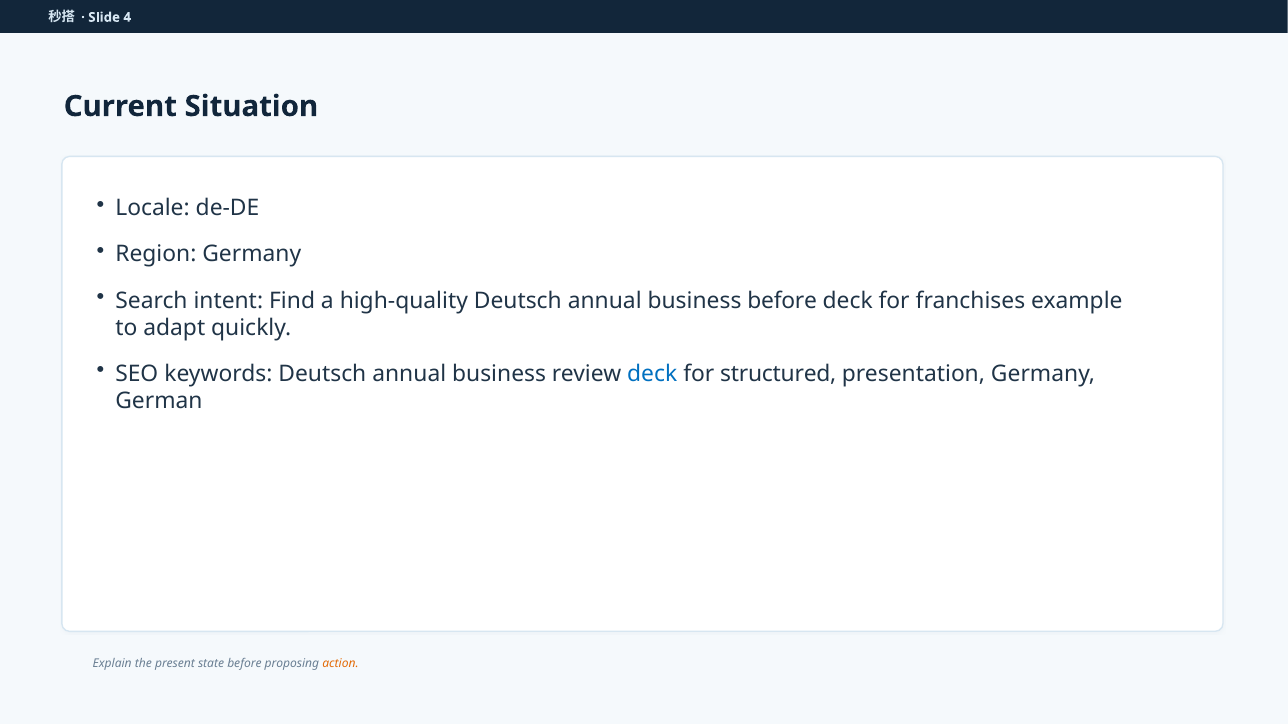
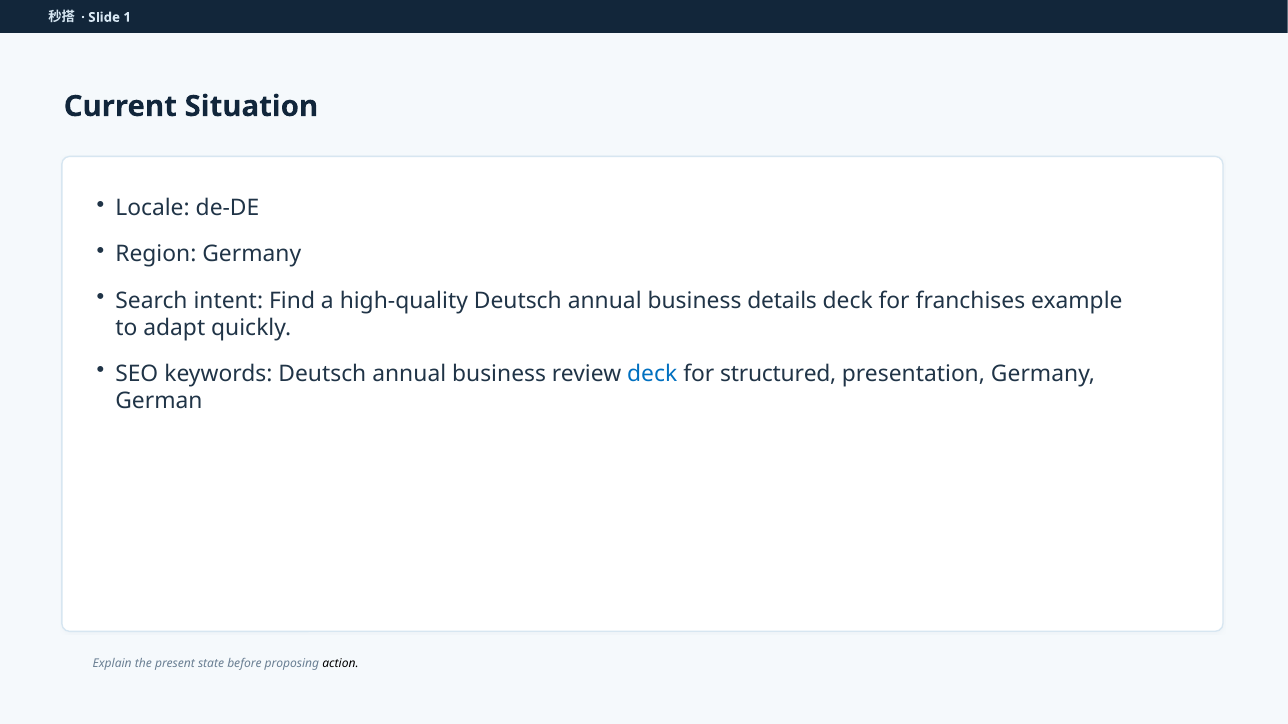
4: 4 -> 1
business before: before -> details
action colour: orange -> black
